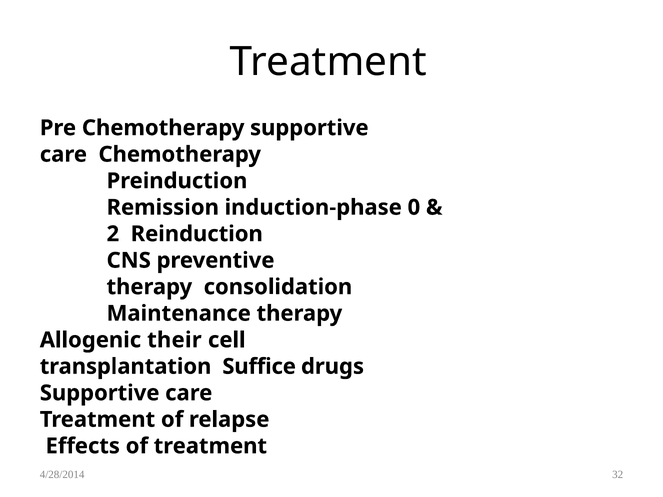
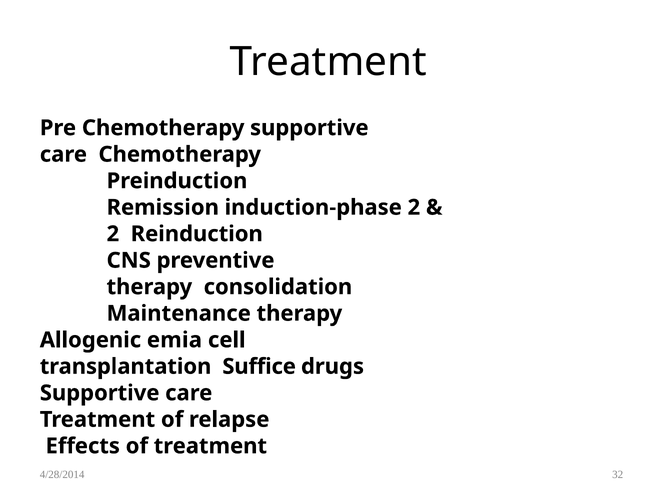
induction-phase 0: 0 -> 2
their: their -> emia
